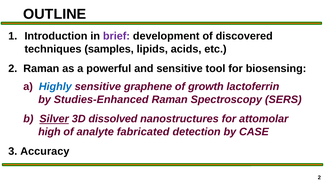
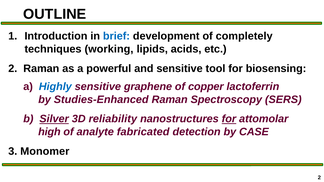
brief colour: purple -> blue
discovered: discovered -> completely
samples: samples -> working
growth: growth -> copper
dissolved: dissolved -> reliability
for at (229, 119) underline: none -> present
Accuracy: Accuracy -> Monomer
